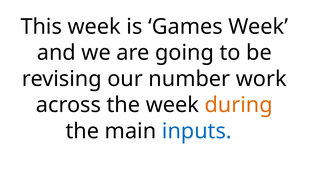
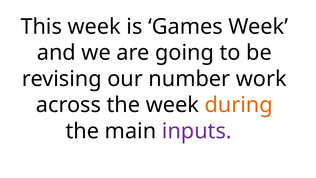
inputs colour: blue -> purple
